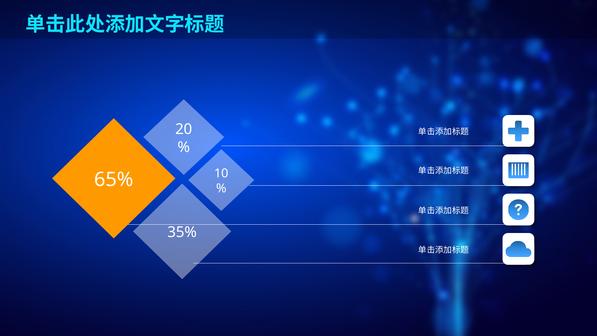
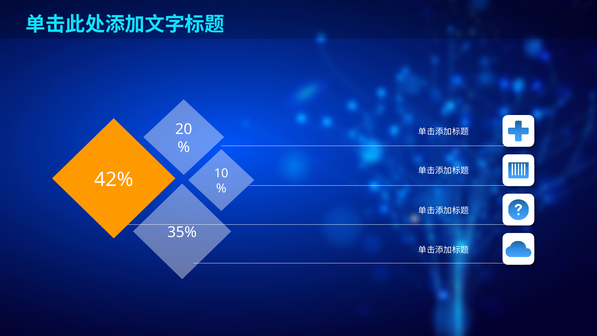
65%: 65% -> 42%
